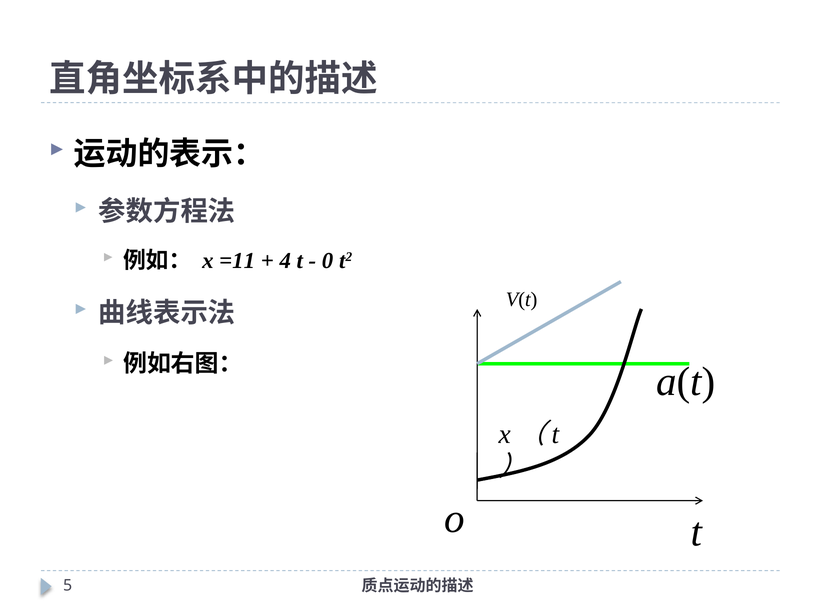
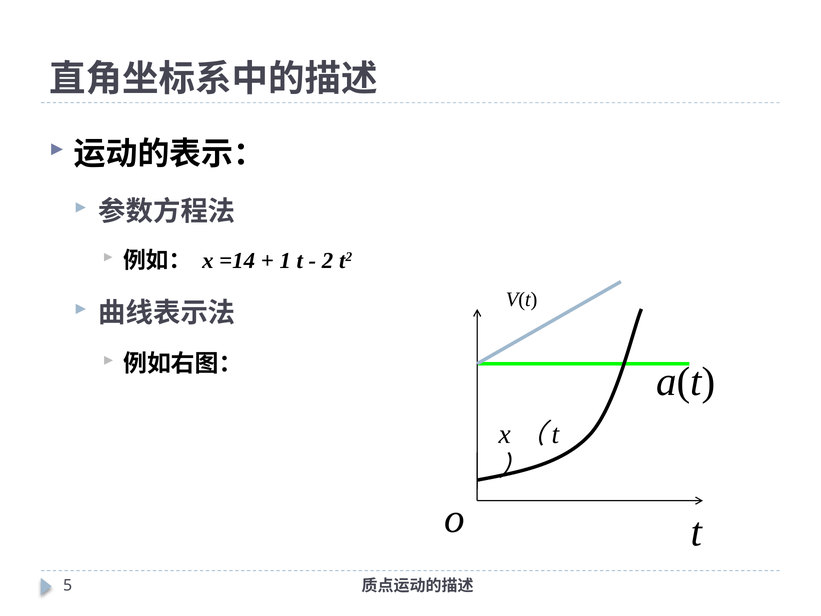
=11: =11 -> =14
4: 4 -> 1
0: 0 -> 2
